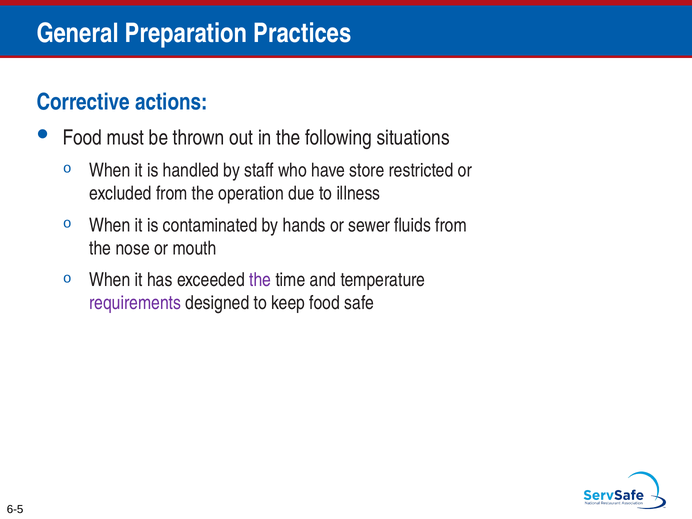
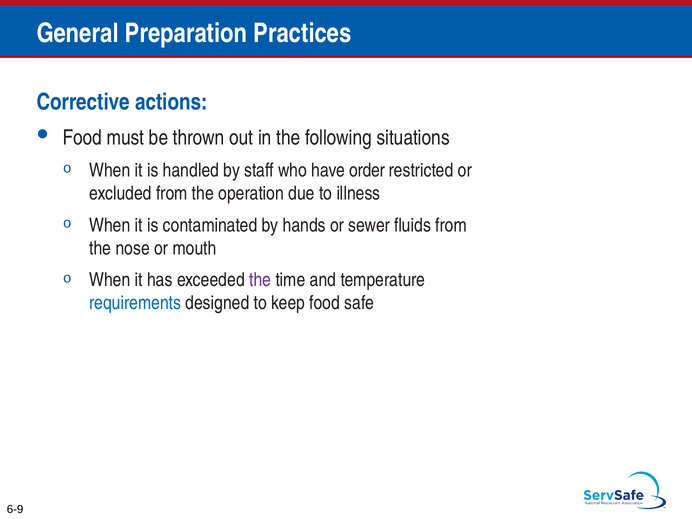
store: store -> order
requirements colour: purple -> blue
6-5: 6-5 -> 6-9
